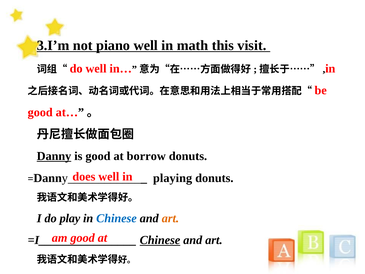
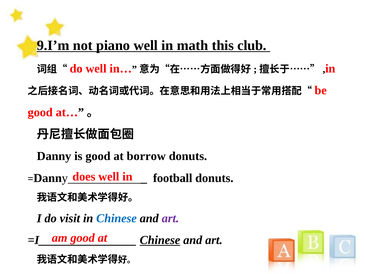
3.I’m: 3.I’m -> 9.I’m
visit: visit -> club
Danny underline: present -> none
playing: playing -> football
play: play -> visit
art at (170, 218) colour: orange -> purple
